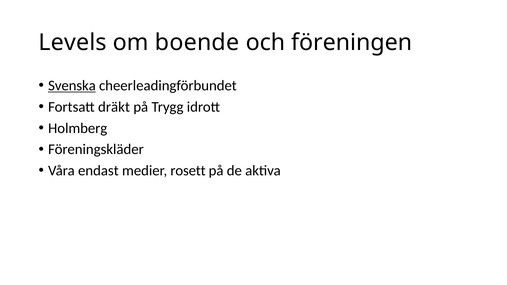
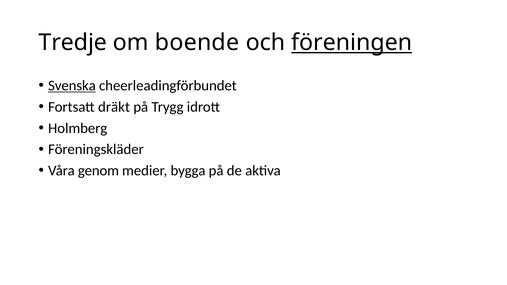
Levels: Levels -> Tredje
föreningen underline: none -> present
endast: endast -> genom
rosett: rosett -> bygga
